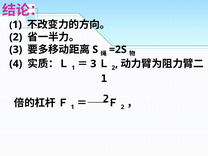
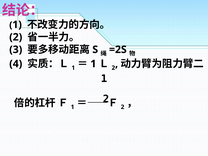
3 at (93, 64): 3 -> 1
